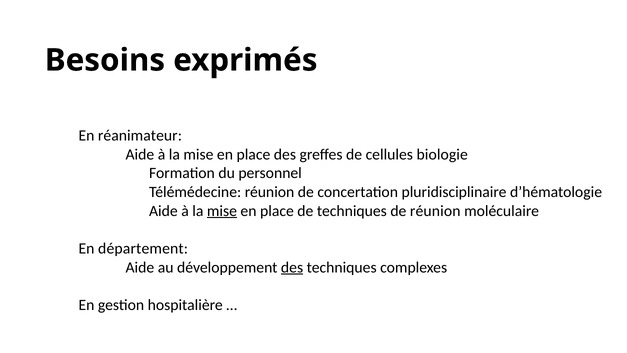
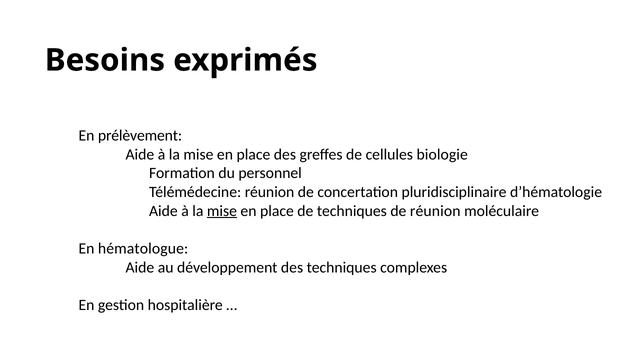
réanimateur: réanimateur -> prélèvement
département: département -> hématologue
des at (292, 267) underline: present -> none
